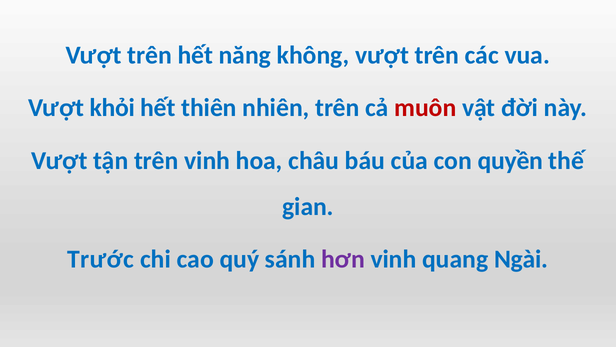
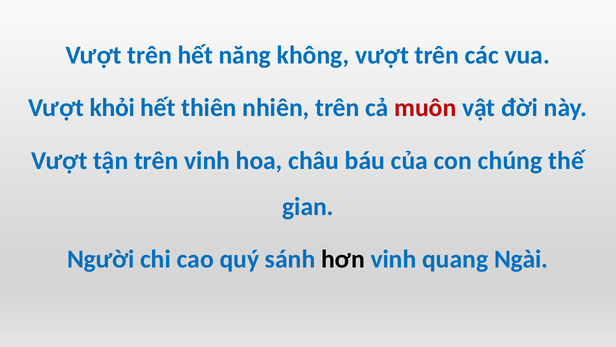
quyền: quyền -> chúng
Trước: Trước -> Người
hơn colour: purple -> black
